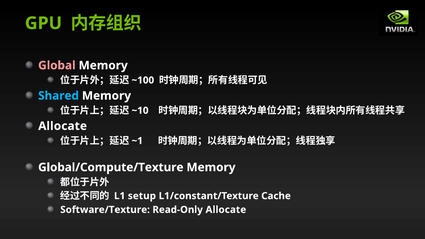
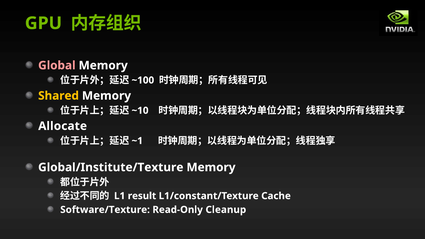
Shared colour: light blue -> yellow
Global/Compute/Texture: Global/Compute/Texture -> Global/Institute/Texture
setup: setup -> result
Read-Only Allocate: Allocate -> Cleanup
